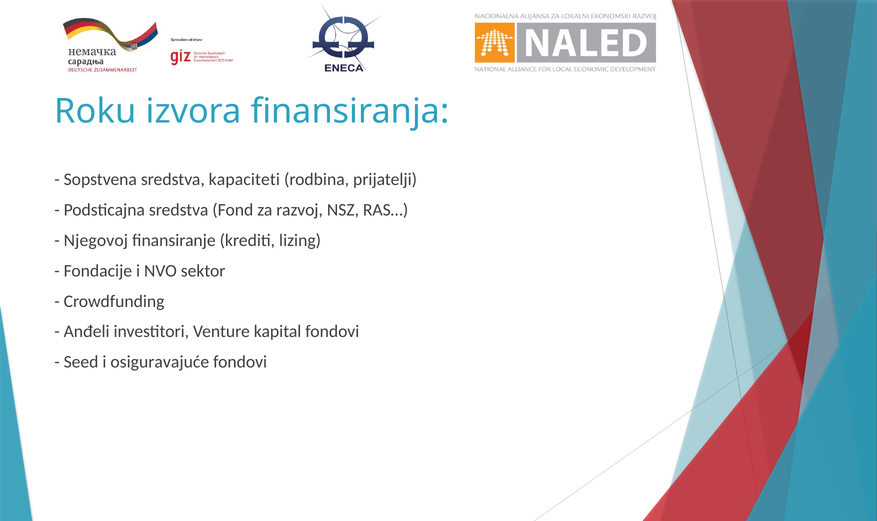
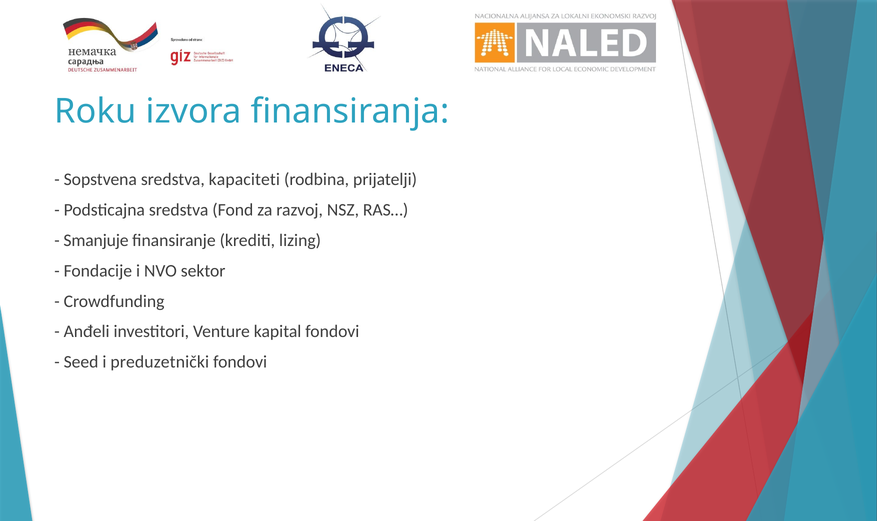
Njegovoj: Njegovoj -> Smanjuje
osiguravajuće: osiguravajuće -> preduzetnički
